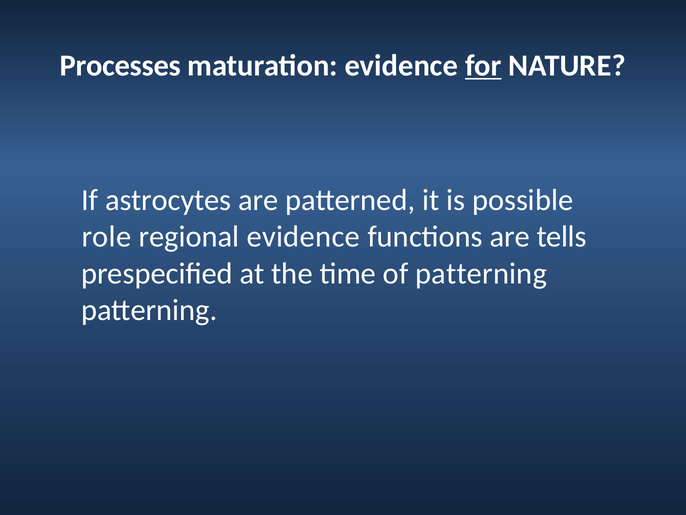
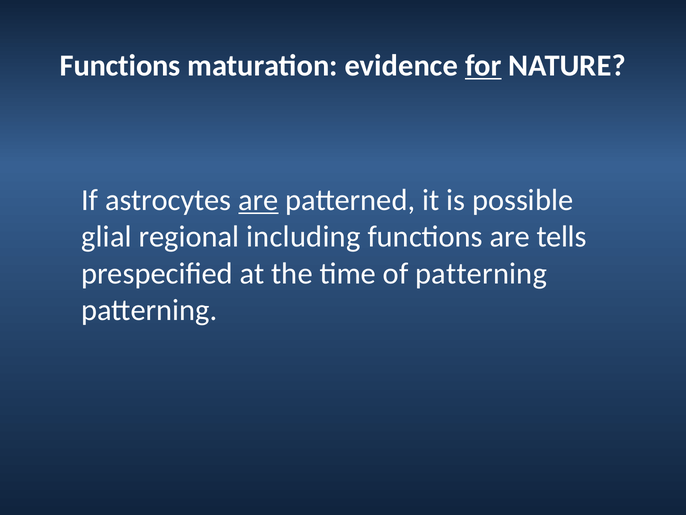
Processes at (120, 66): Processes -> Functions
are at (258, 200) underline: none -> present
role: role -> glial
regional evidence: evidence -> including
